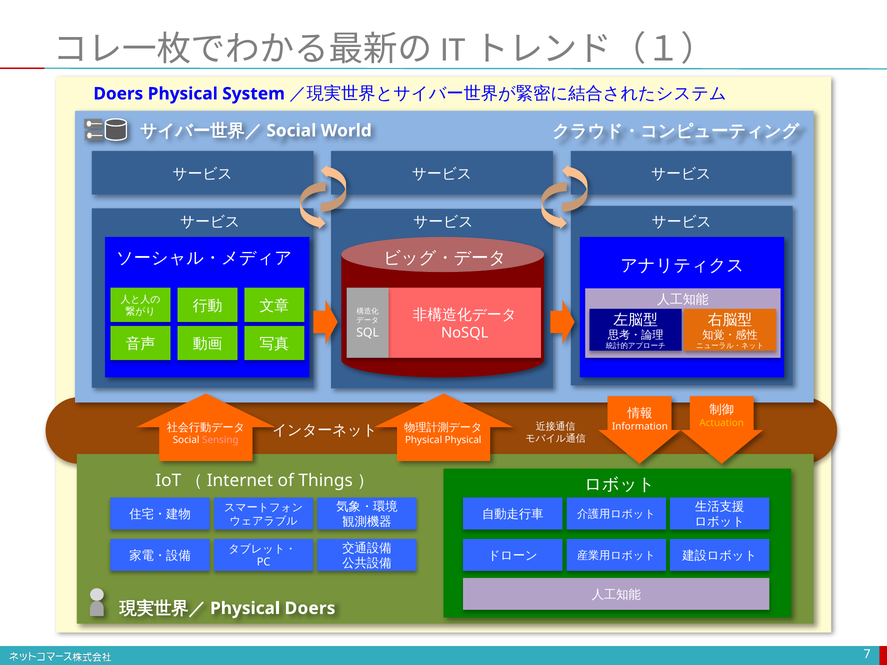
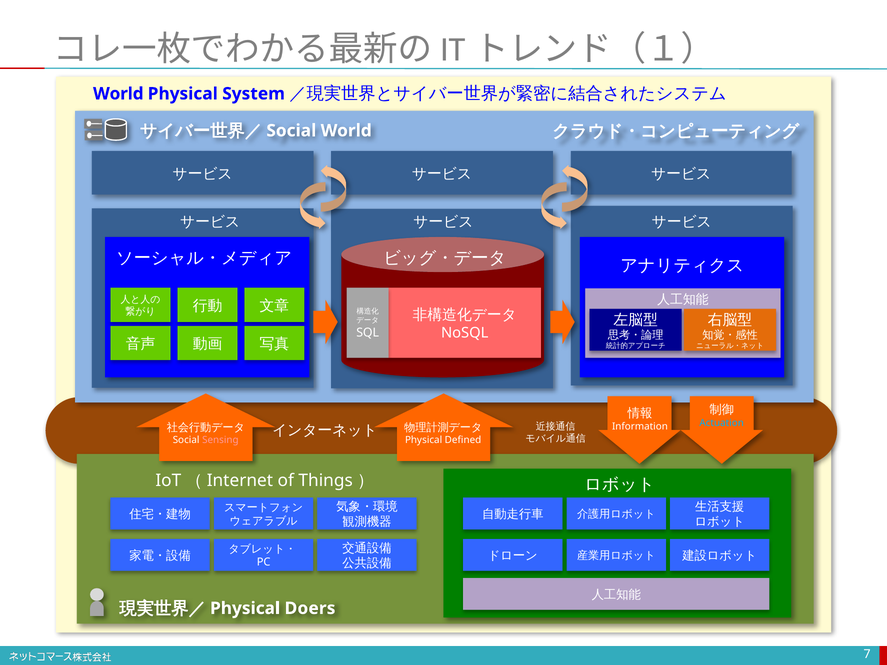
Doers at (118, 94): Doers -> World
Actuation colour: yellow -> light blue
Physical Physical: Physical -> Defined
